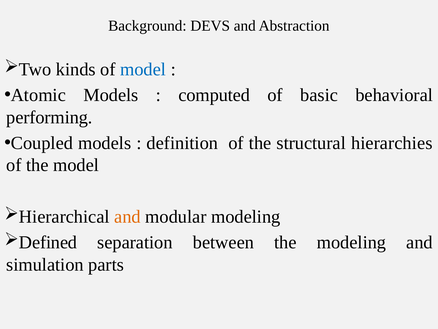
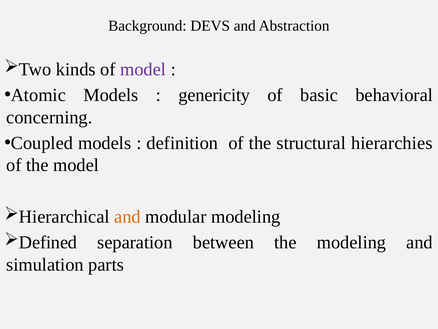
model at (143, 69) colour: blue -> purple
computed: computed -> genericity
performing: performing -> concerning
